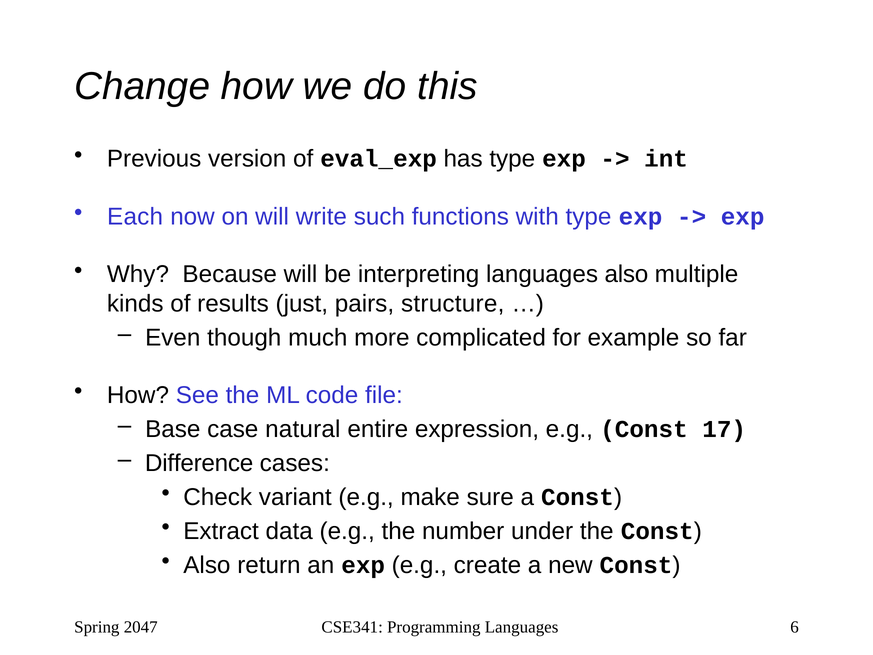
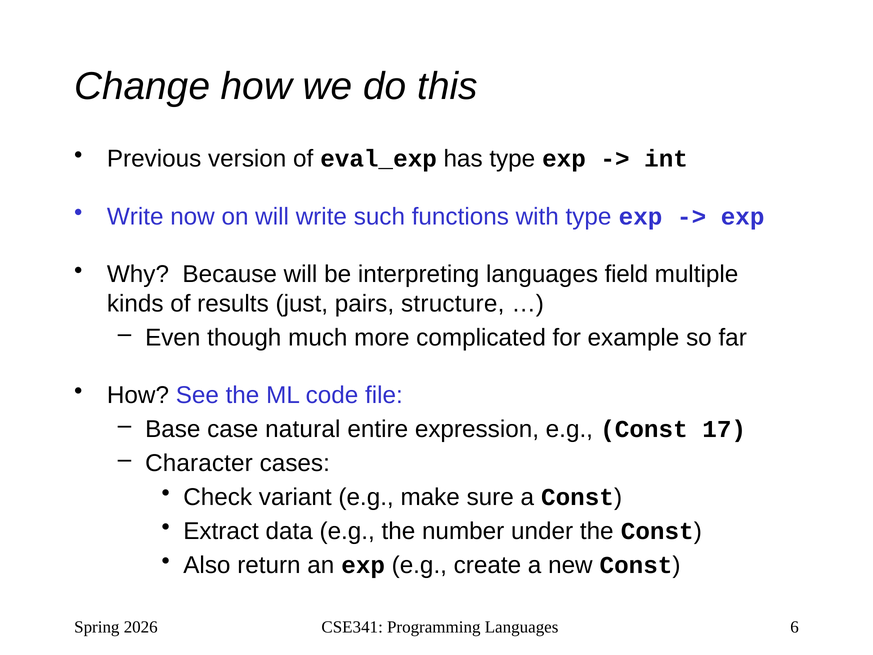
Each at (135, 217): Each -> Write
languages also: also -> field
Difference: Difference -> Character
2047: 2047 -> 2026
